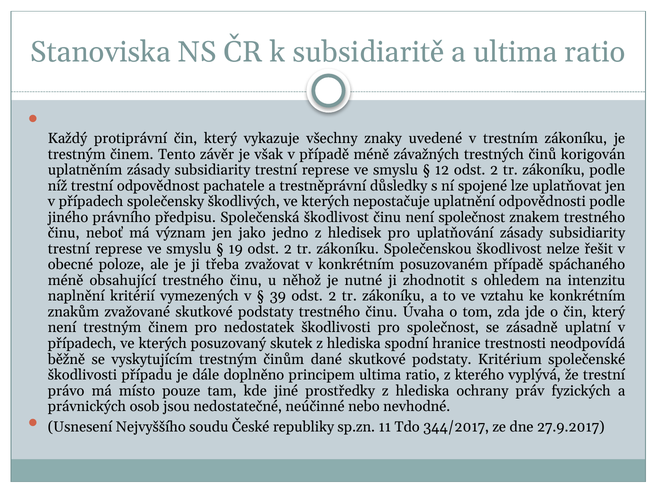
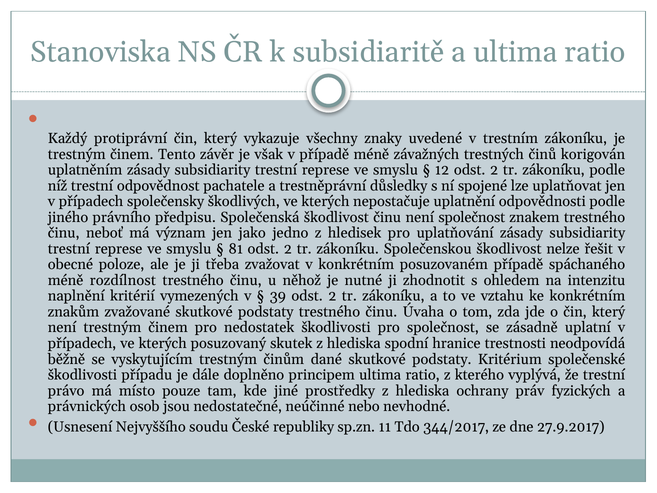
19: 19 -> 81
obsahující: obsahující -> rozdílnost
